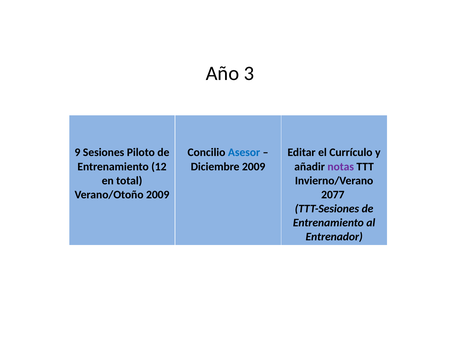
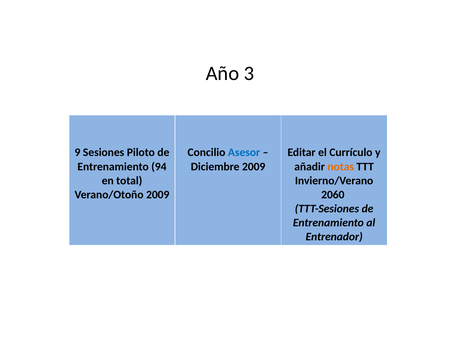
12: 12 -> 94
notas colour: purple -> orange
2077: 2077 -> 2060
